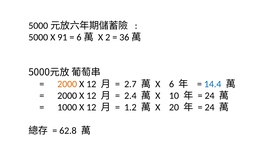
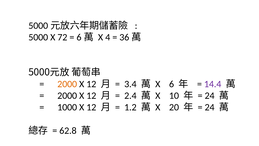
91: 91 -> 72
2: 2 -> 4
2.7: 2.7 -> 3.4
14.4 colour: blue -> purple
